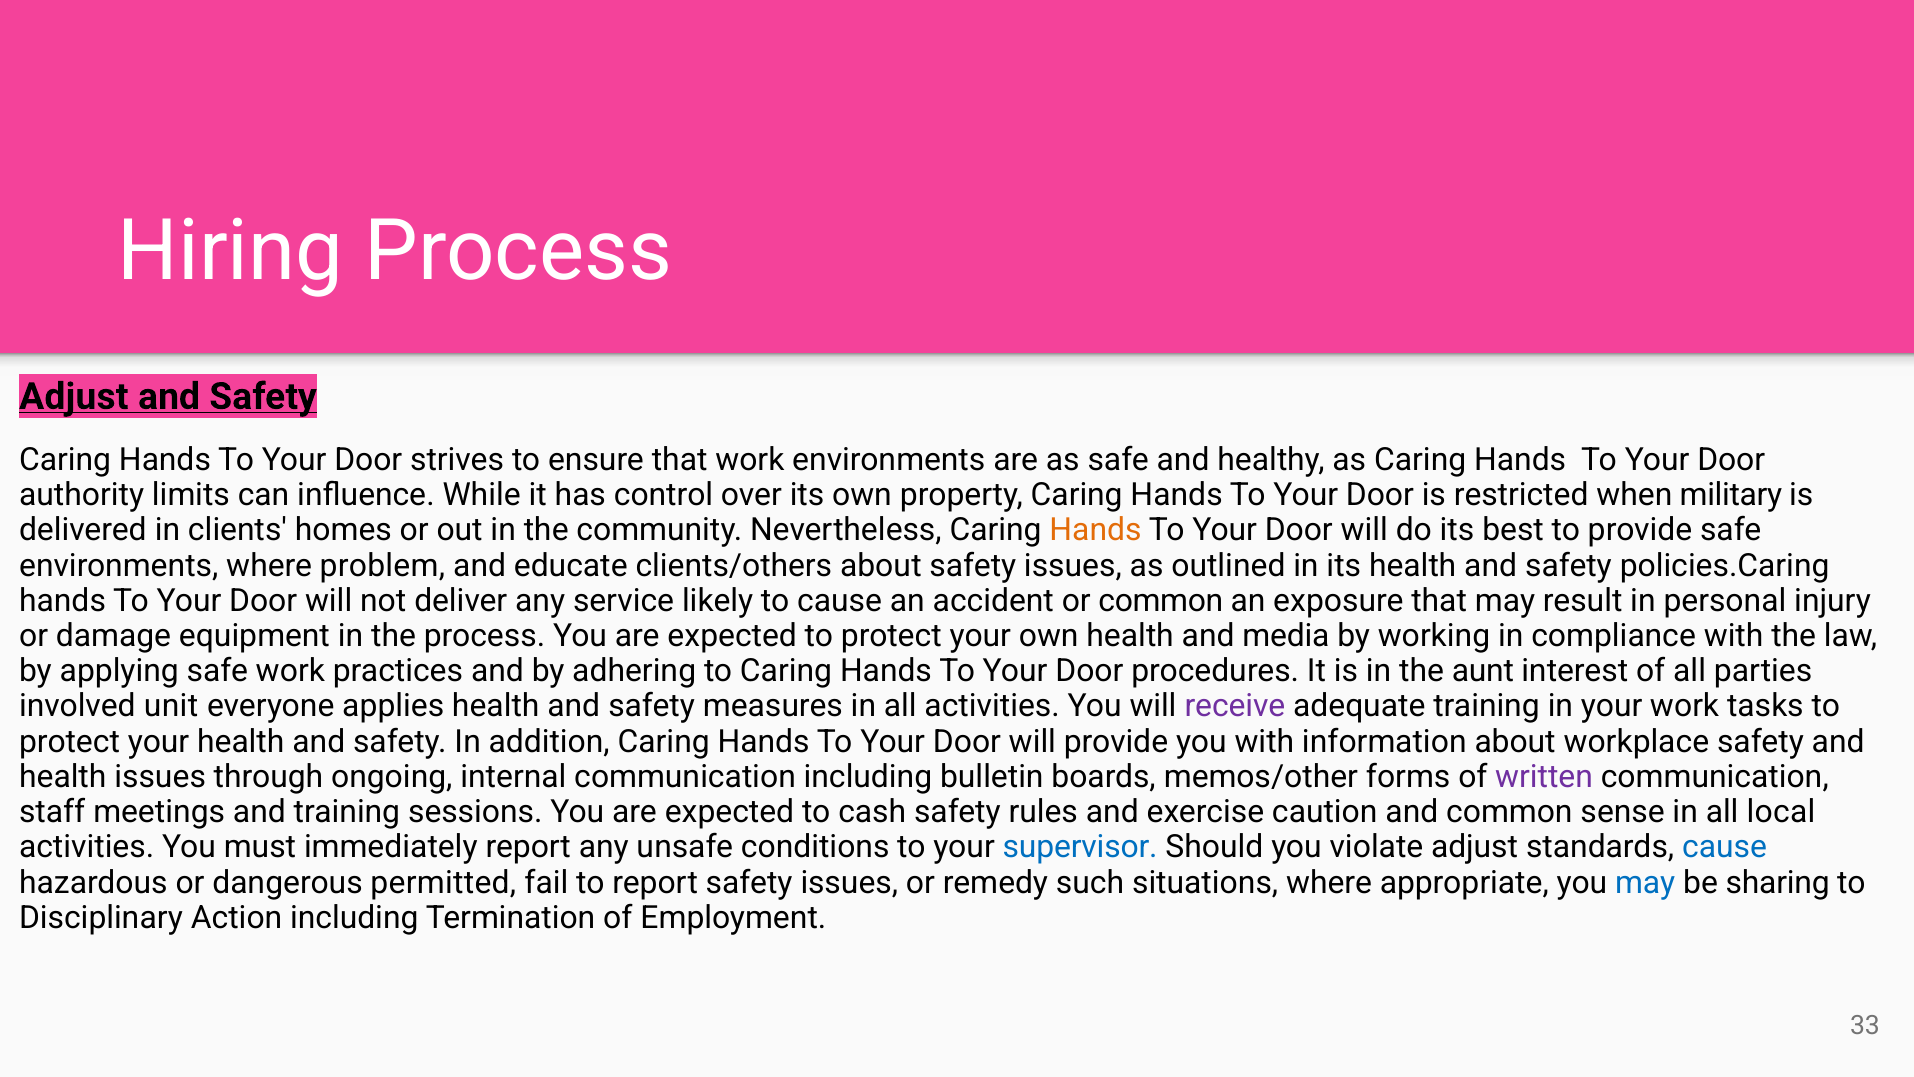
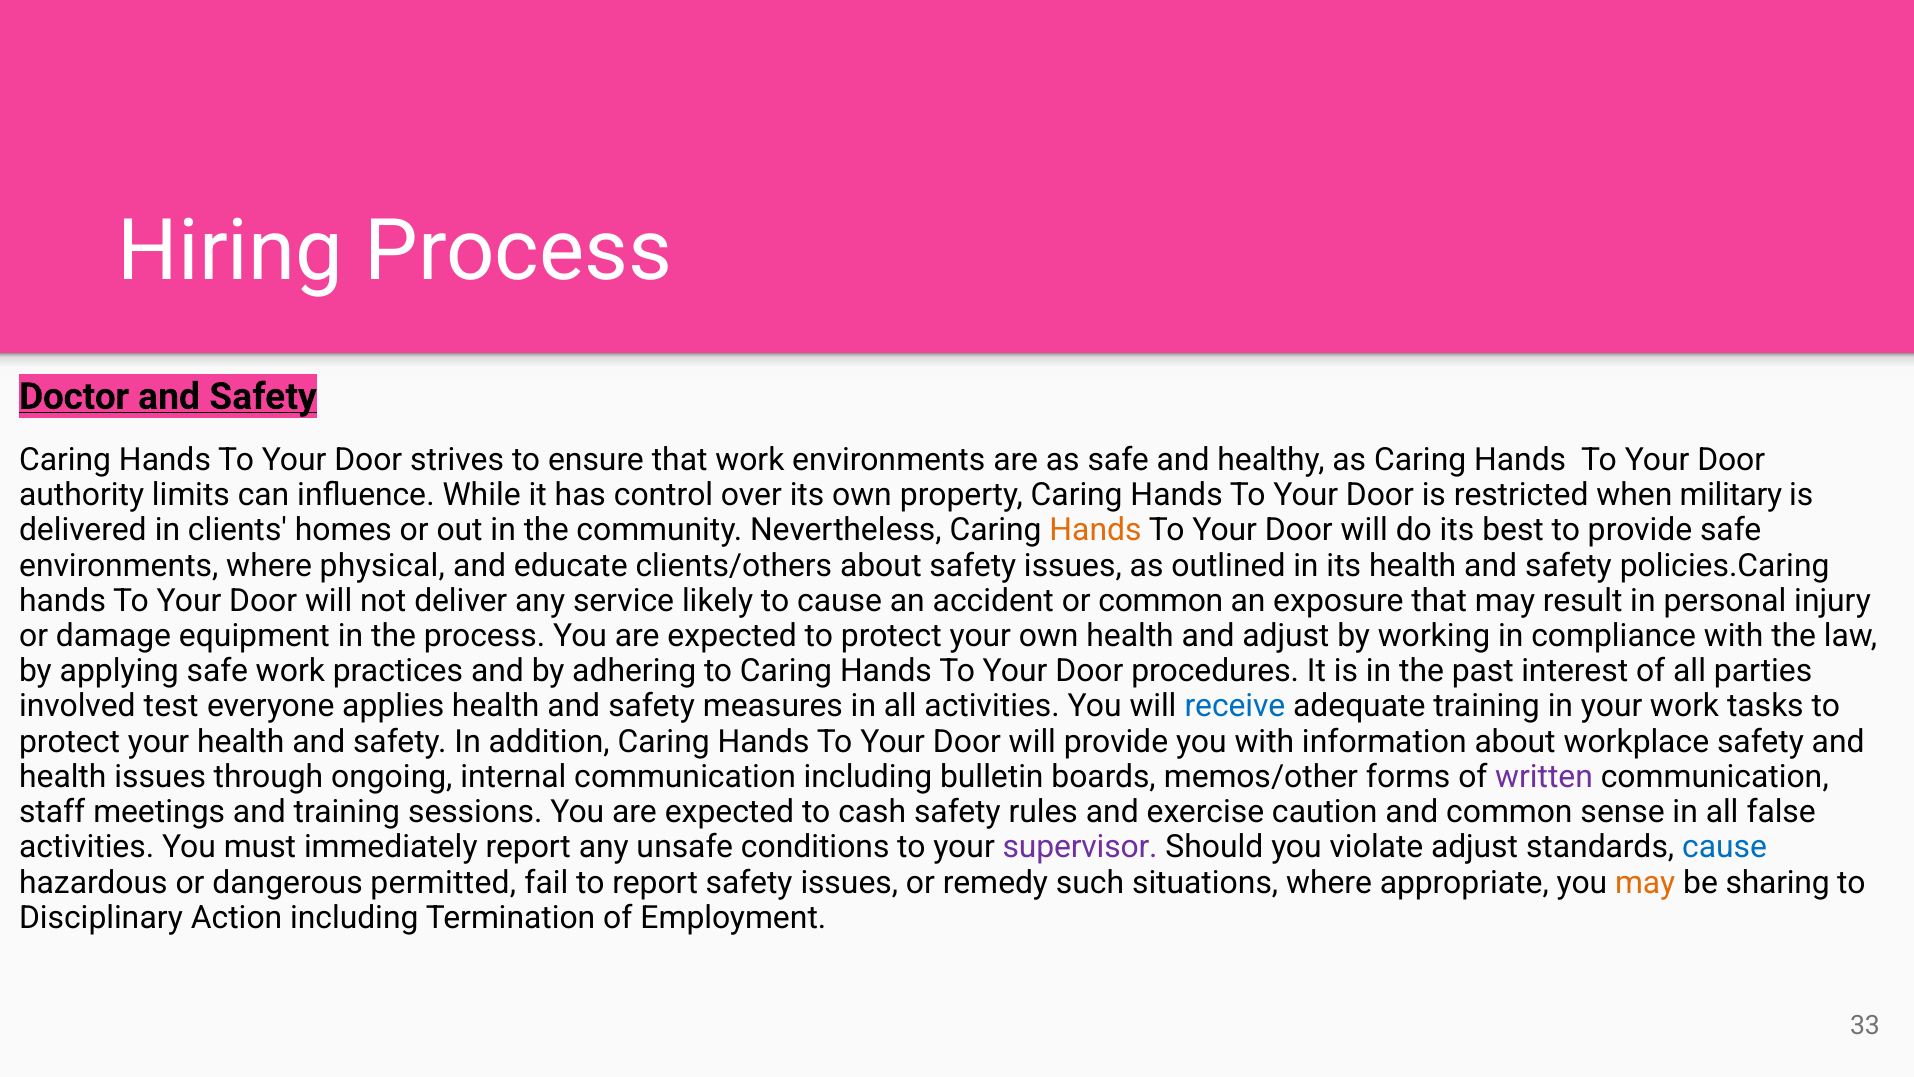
Adjust at (74, 396): Adjust -> Doctor
problem: problem -> physical
and media: media -> adjust
aunt: aunt -> past
unit: unit -> test
receive colour: purple -> blue
local: local -> false
supervisor colour: blue -> purple
may at (1645, 882) colour: blue -> orange
